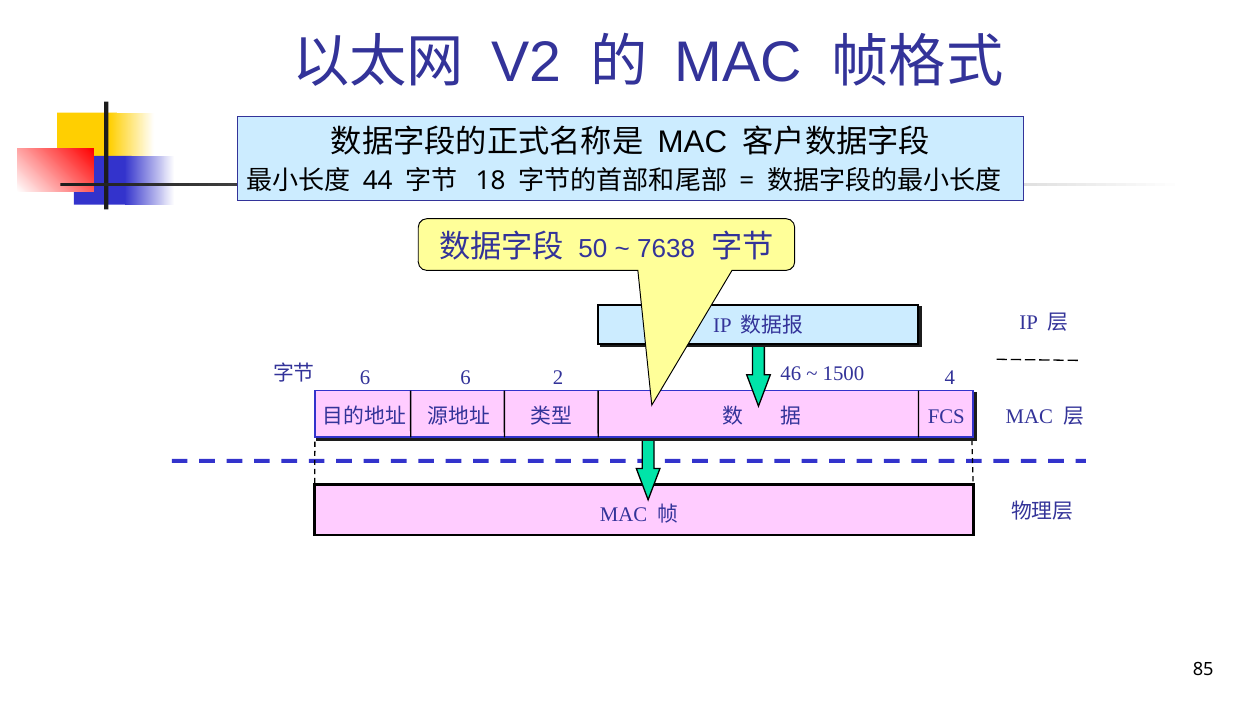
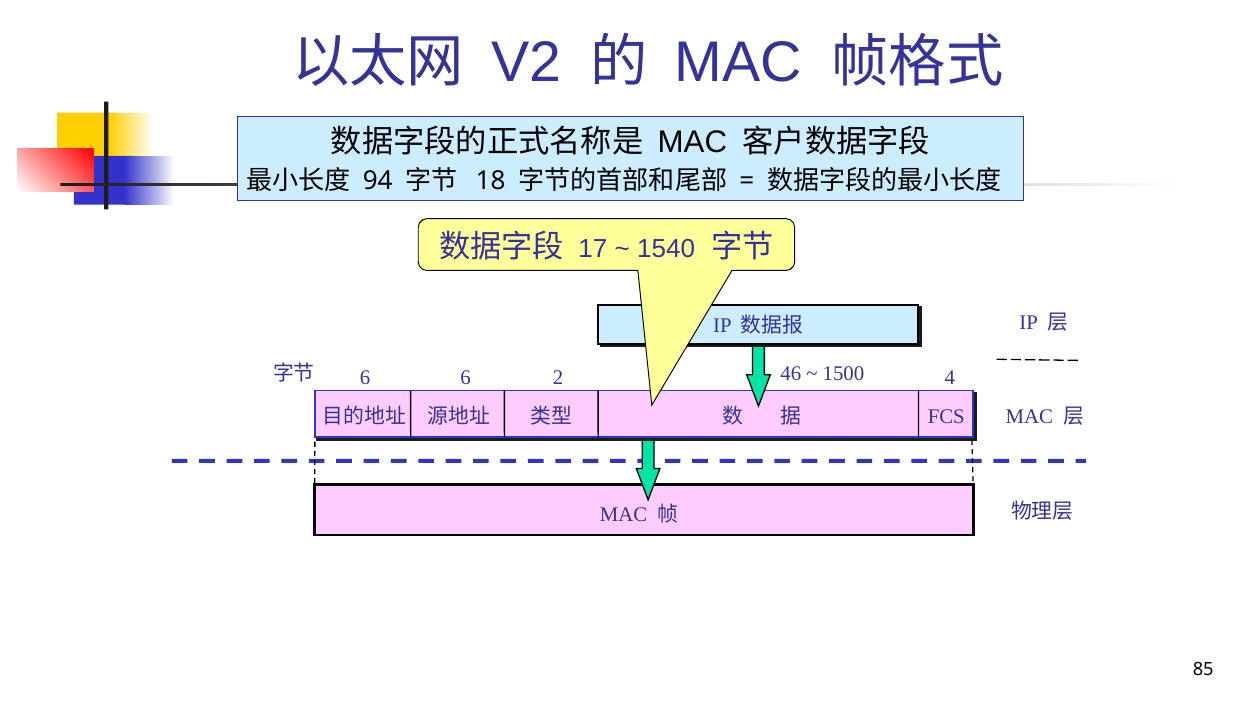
44: 44 -> 94
50: 50 -> 17
7638: 7638 -> 1540
